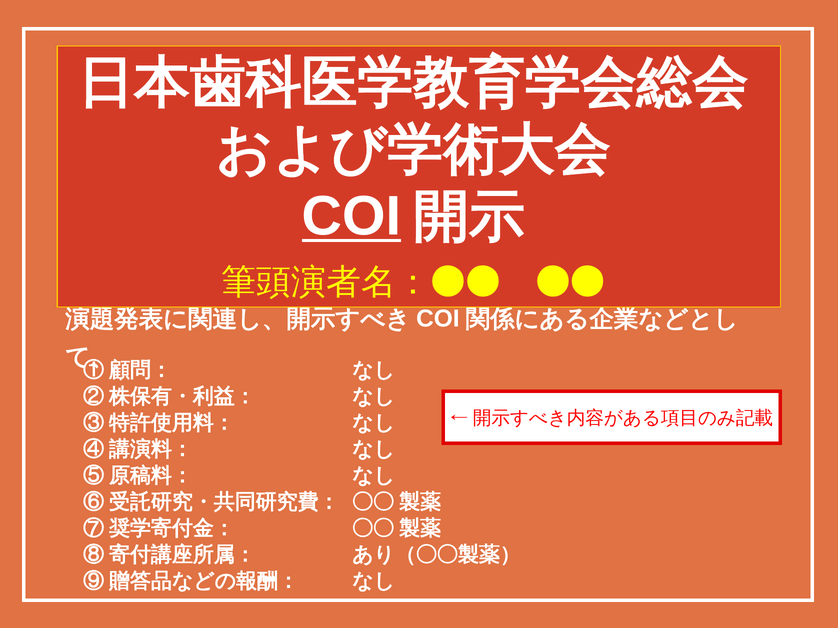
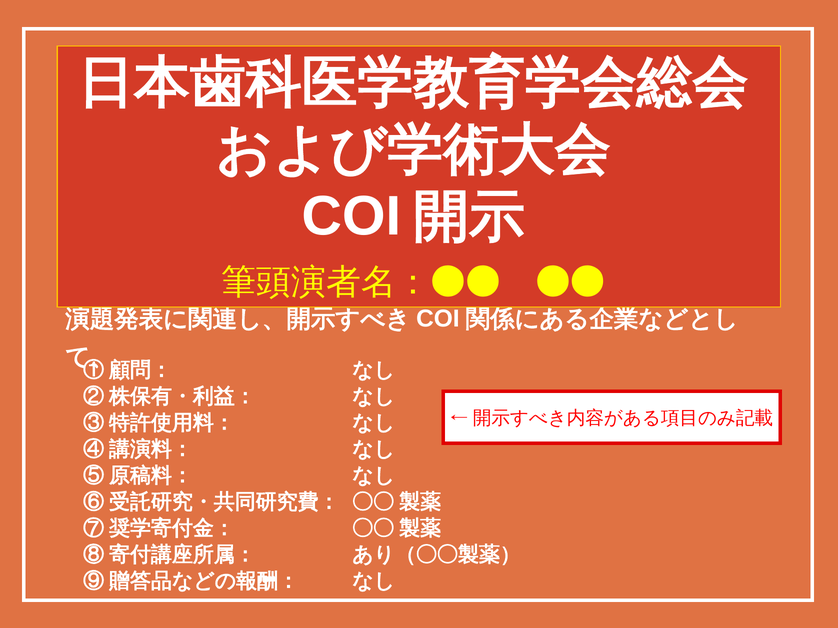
COI underline: present -> none
